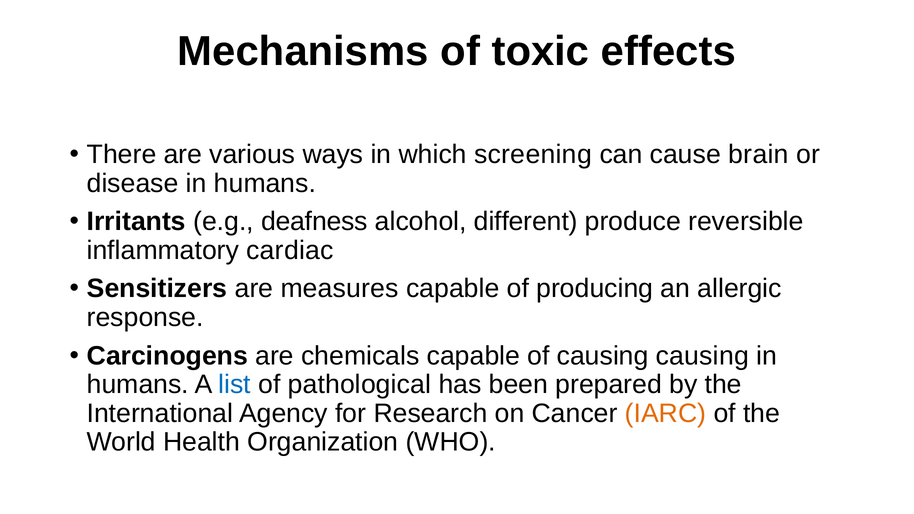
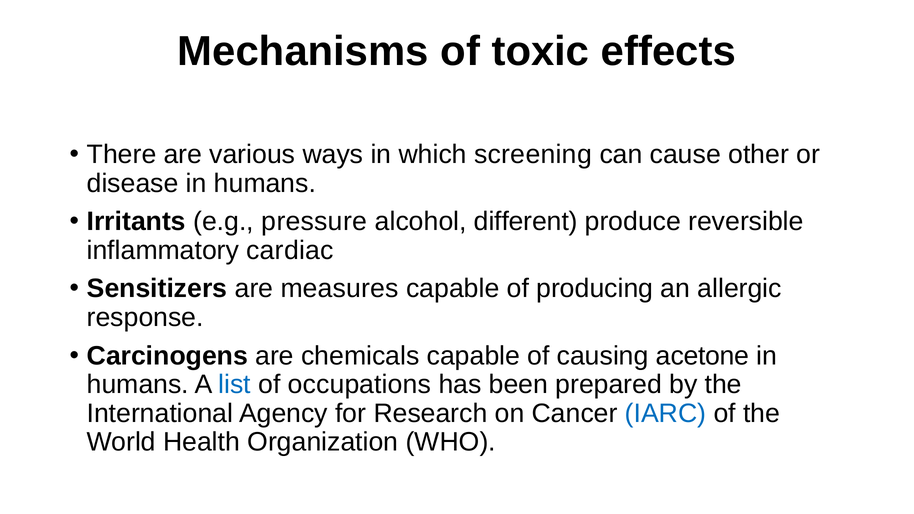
brain: brain -> other
deafness: deafness -> pressure
causing causing: causing -> acetone
pathological: pathological -> occupations
IARC colour: orange -> blue
